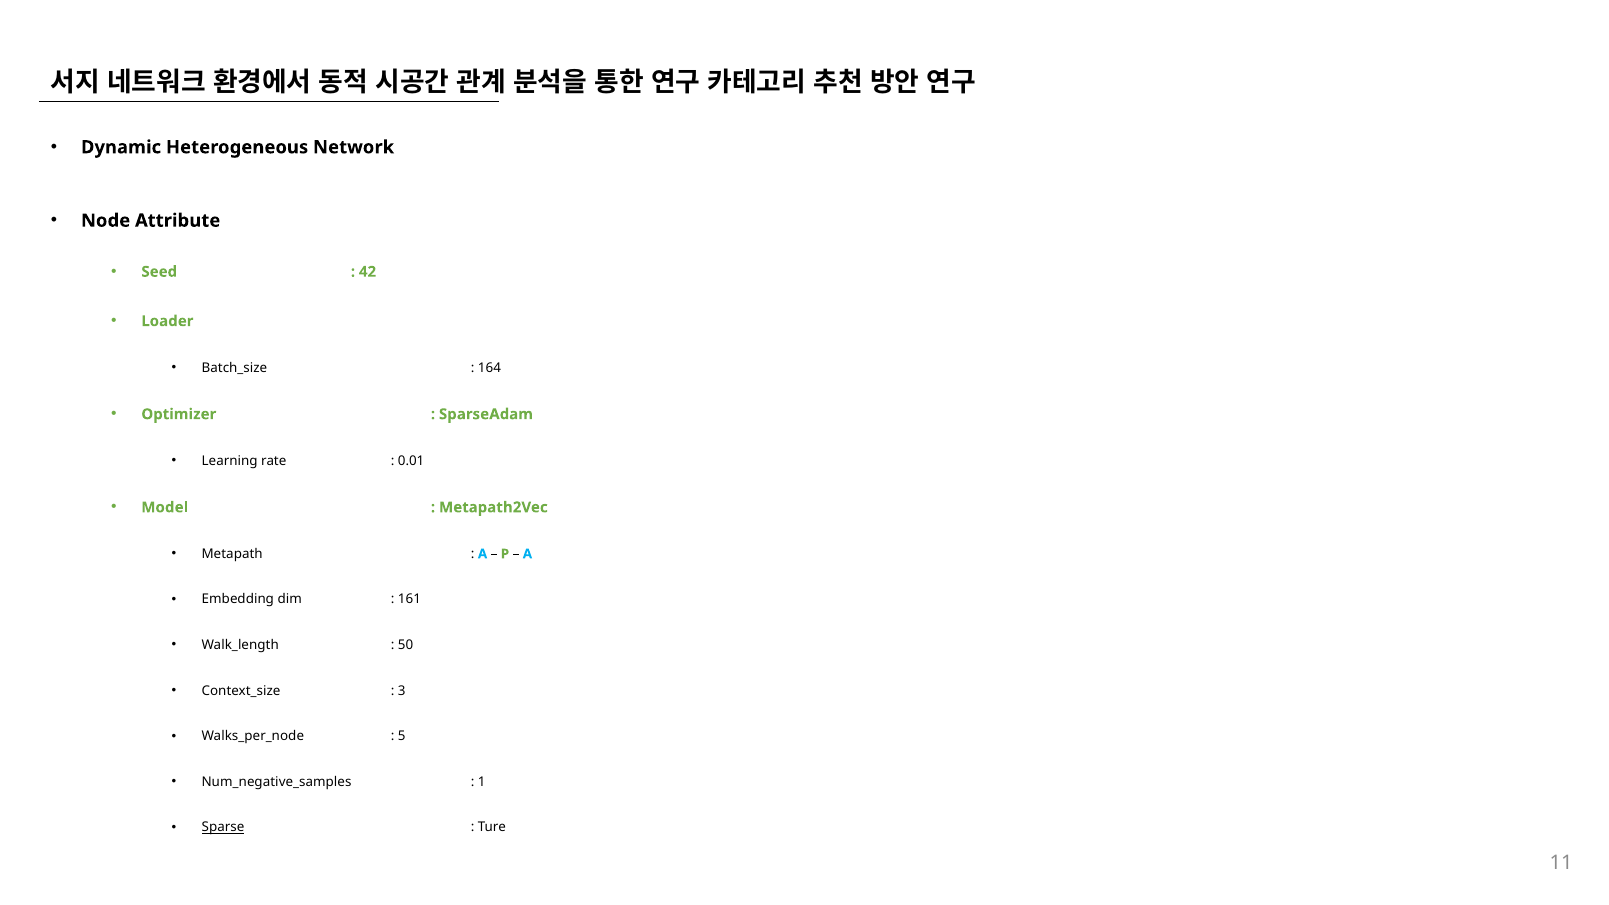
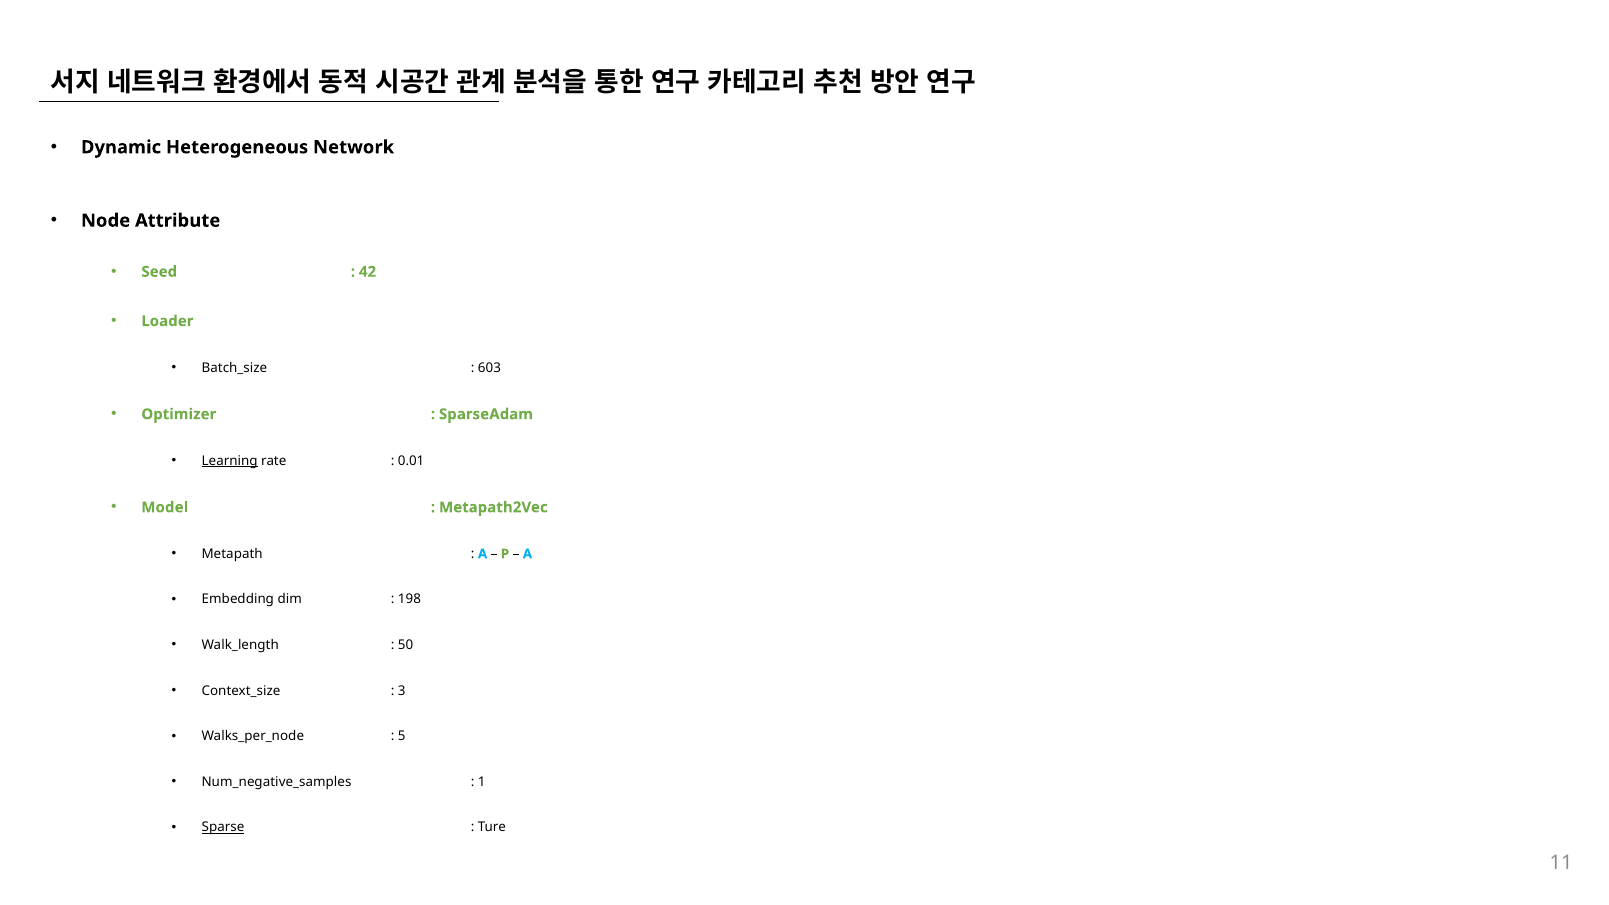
164: 164 -> 603
Learning underline: none -> present
161: 161 -> 198
